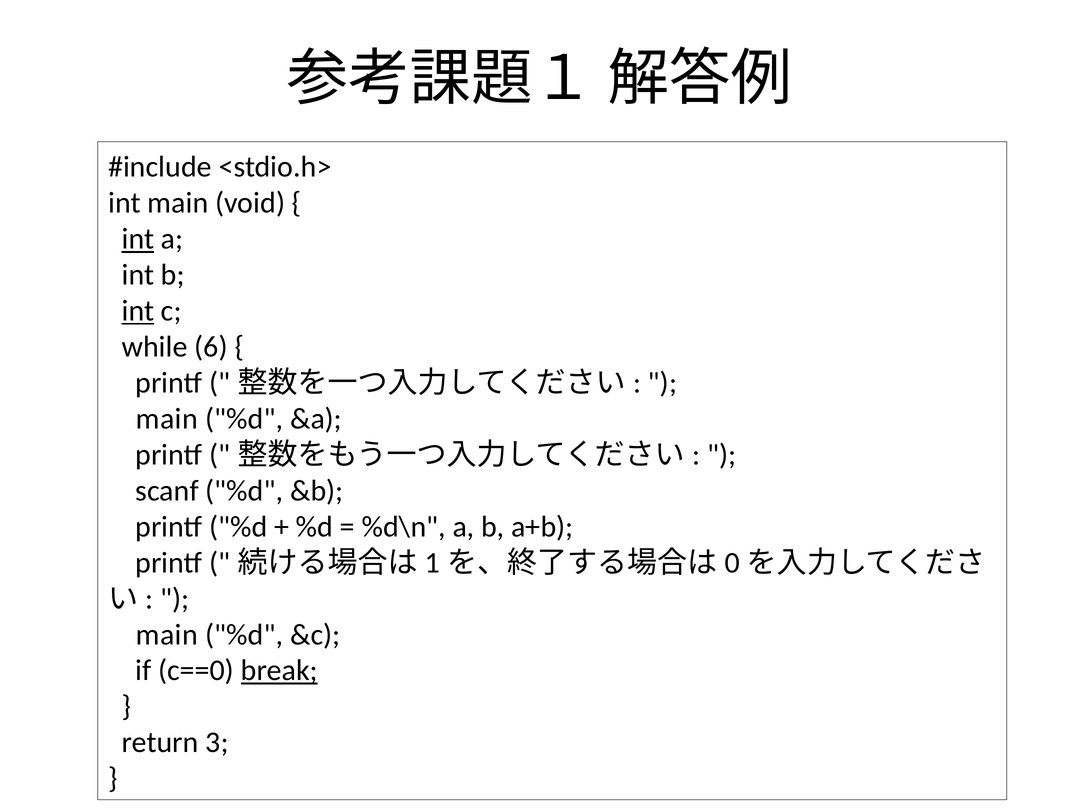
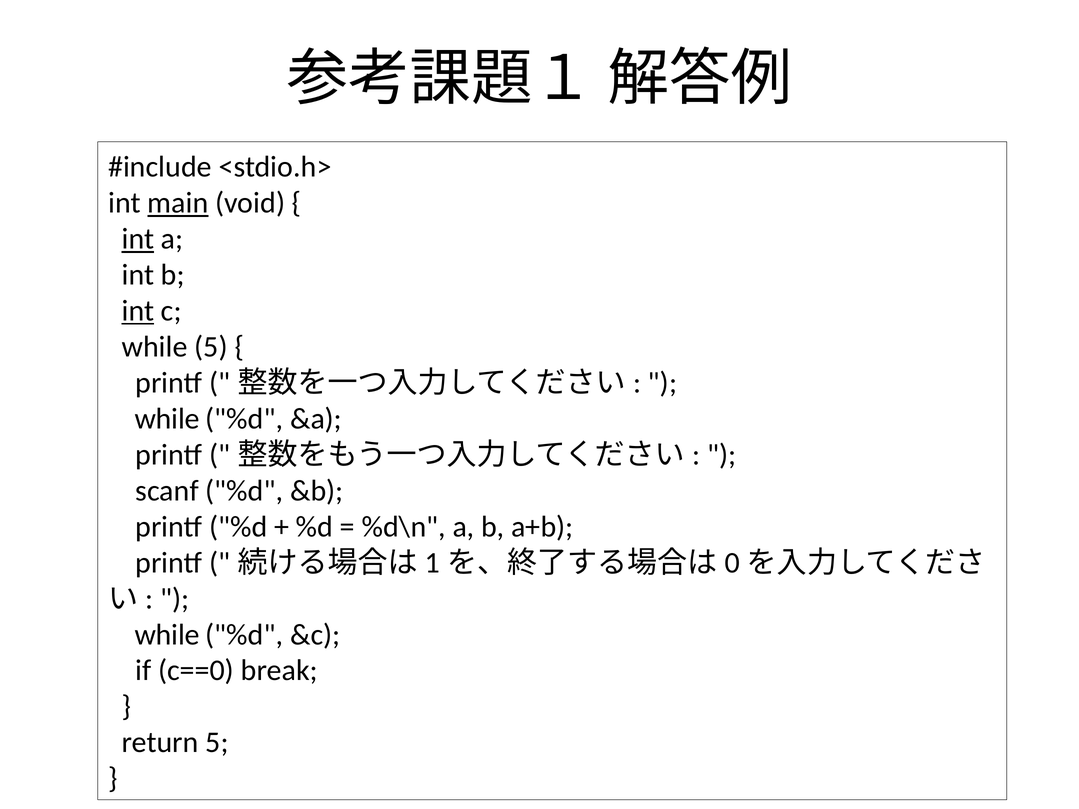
main at (178, 203) underline: none -> present
while 6: 6 -> 5
main at (167, 419): main -> while
main at (167, 635): main -> while
break underline: present -> none
return 3: 3 -> 5
